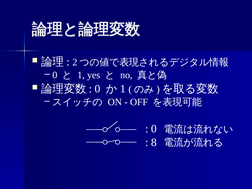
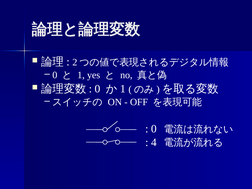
8: 8 -> 4
